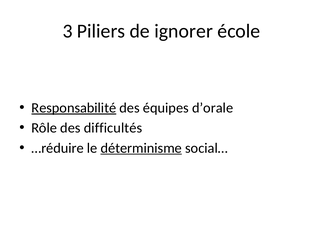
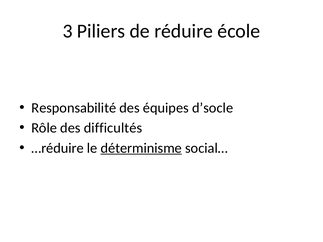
ignorer: ignorer -> réduire
Responsabilité underline: present -> none
d’orale: d’orale -> d’socle
